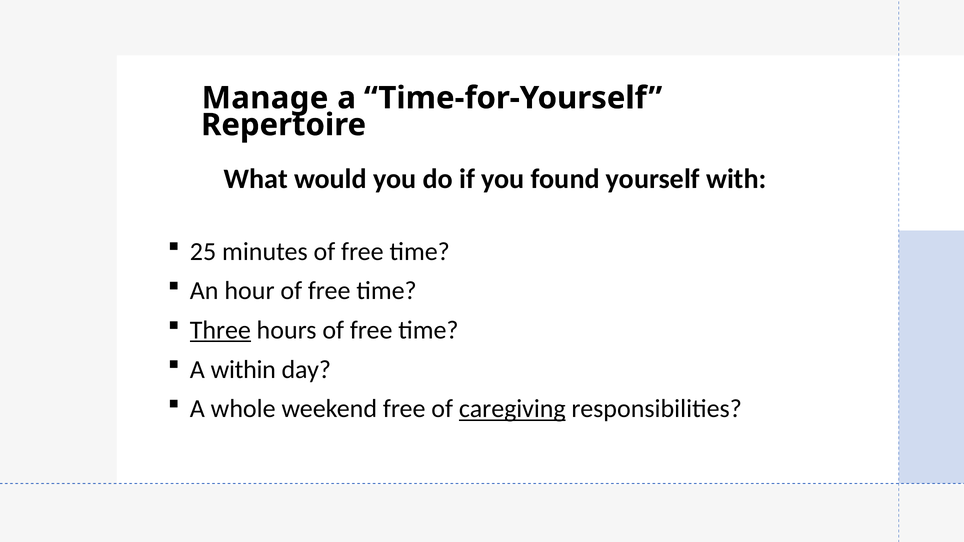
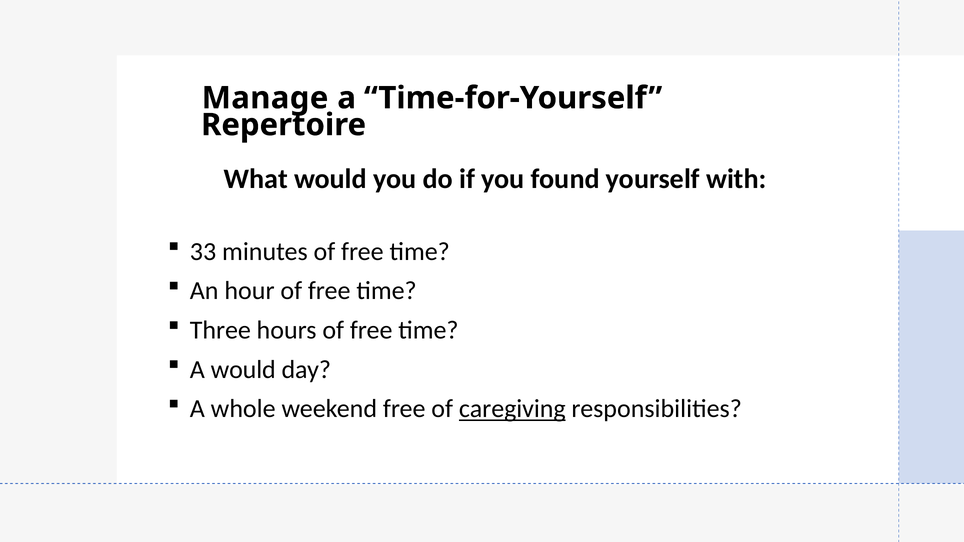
25: 25 -> 33
Three underline: present -> none
A within: within -> would
